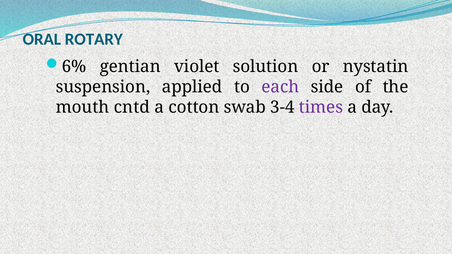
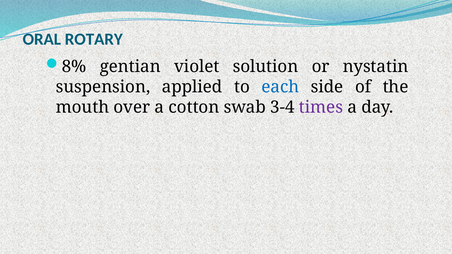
6%: 6% -> 8%
each colour: purple -> blue
cntd: cntd -> over
